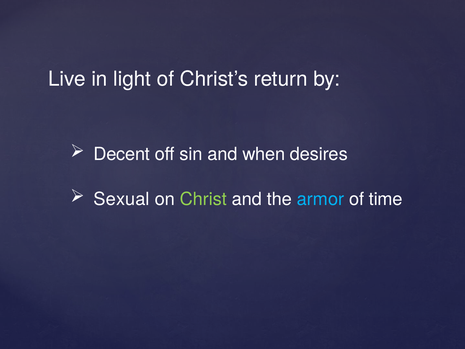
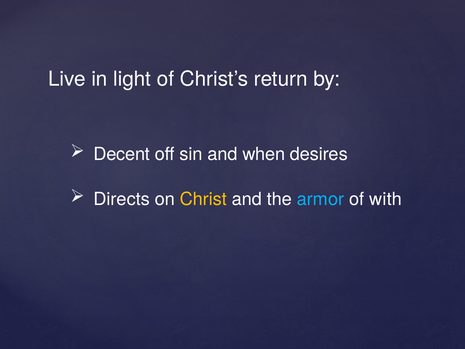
Sexual: Sexual -> Directs
Christ colour: light green -> yellow
time: time -> with
